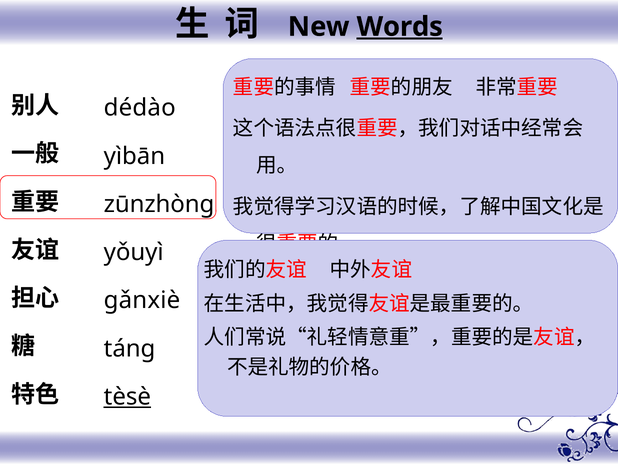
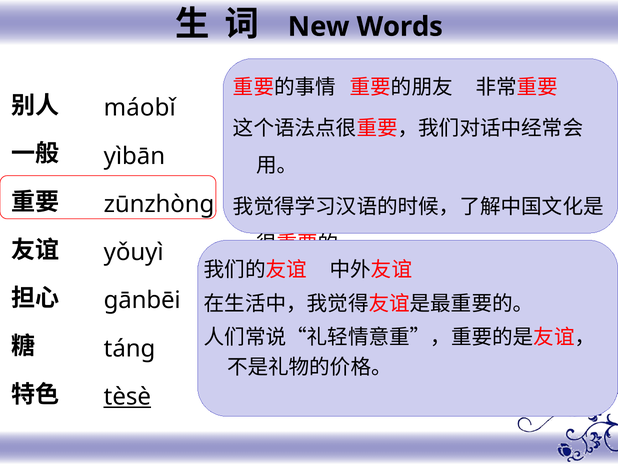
Words underline: present -> none
dédào: dédào -> máobǐ
gǎnxiè: gǎnxiè -> gānbēi
